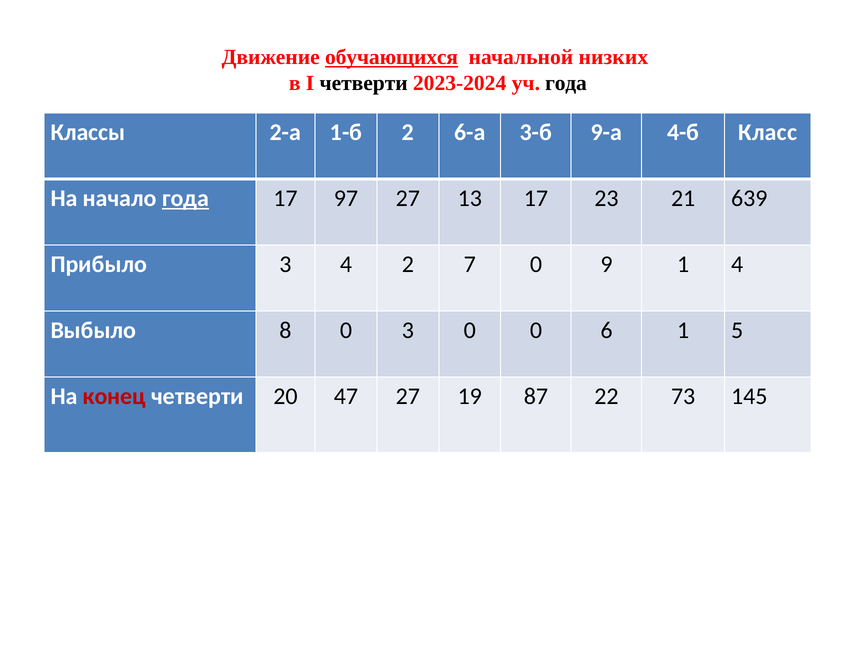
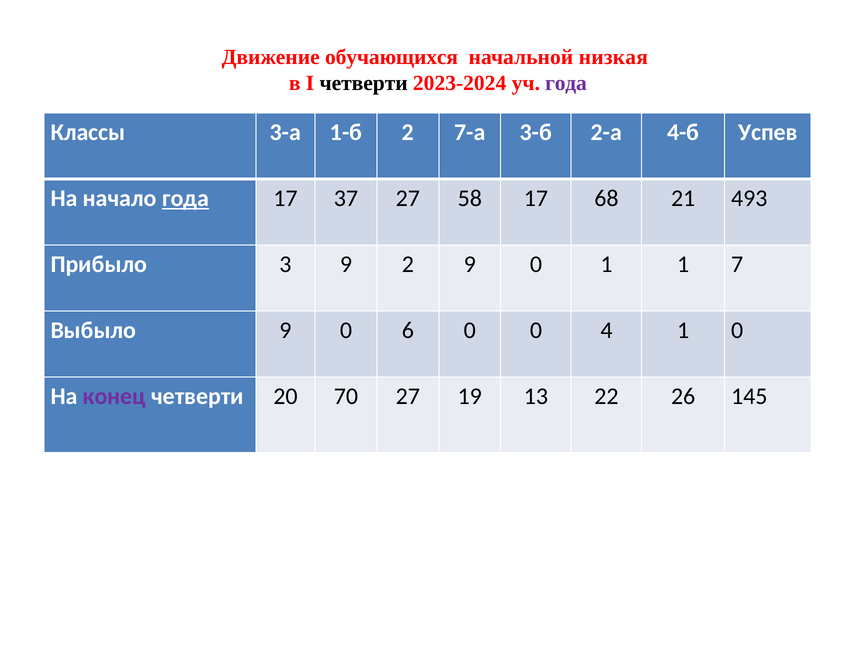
обучающихся underline: present -> none
низких: низких -> низкая
года at (566, 83) colour: black -> purple
2-а: 2-а -> 3-а
6-а: 6-а -> 7-а
9-а: 9-а -> 2-а
Класс: Класс -> Успев
97: 97 -> 37
13: 13 -> 58
23: 23 -> 68
639: 639 -> 493
3 4: 4 -> 9
2 7: 7 -> 9
0 9: 9 -> 1
1 4: 4 -> 7
Выбыло 8: 8 -> 9
0 3: 3 -> 6
6: 6 -> 4
1 5: 5 -> 0
конец colour: red -> purple
47: 47 -> 70
87: 87 -> 13
73: 73 -> 26
